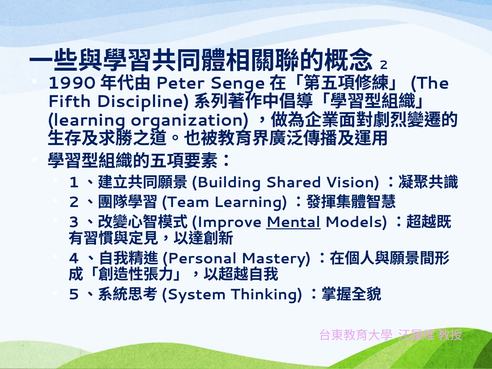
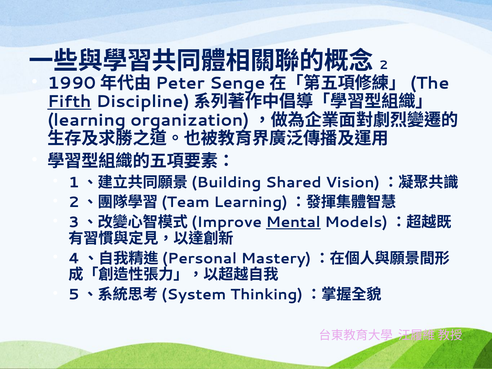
Fifth underline: none -> present
